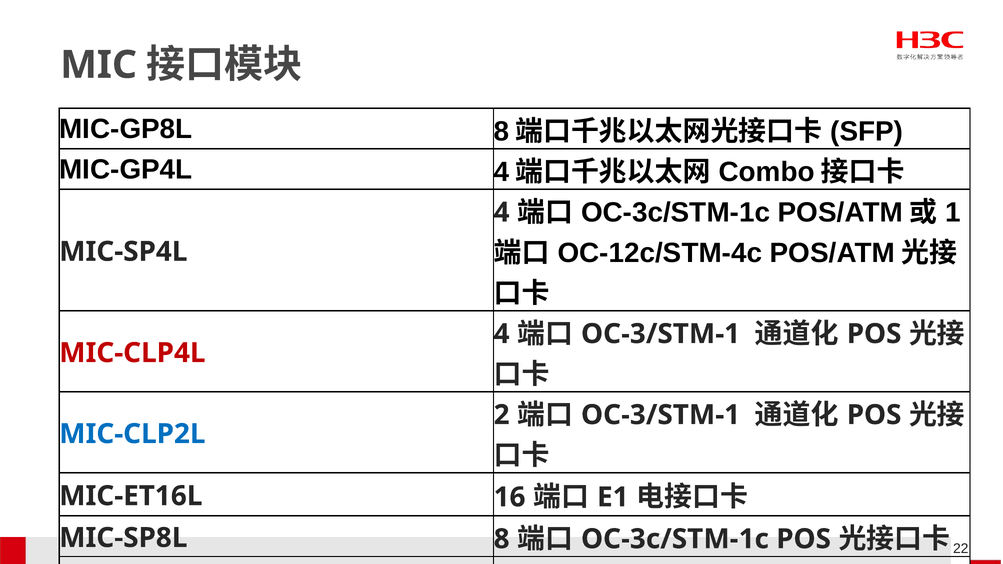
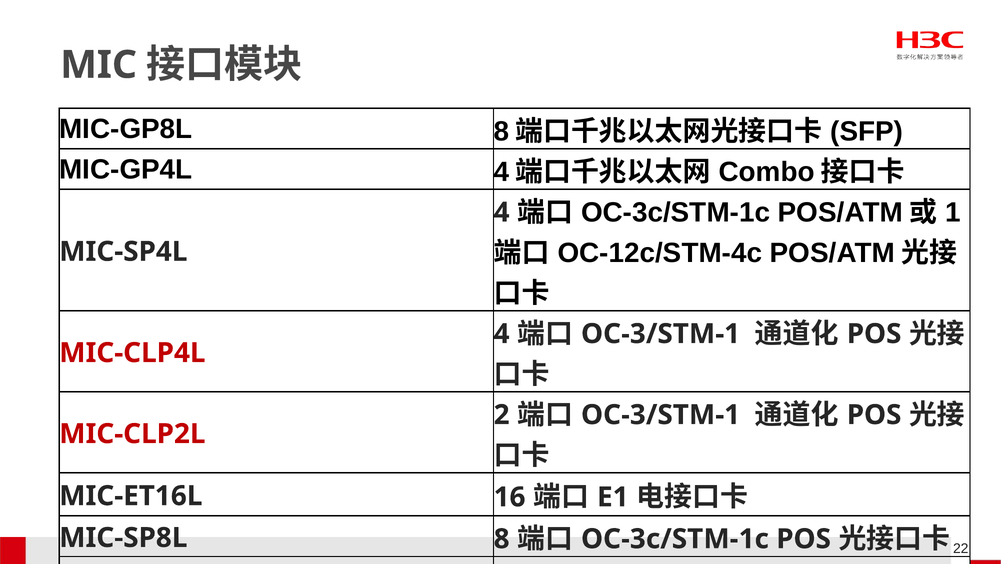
MIC-CLP2L colour: blue -> red
